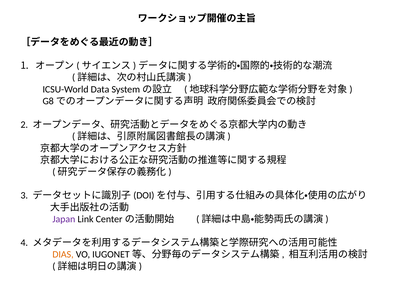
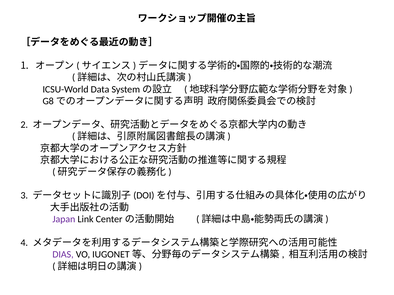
DIAS colour: orange -> purple
